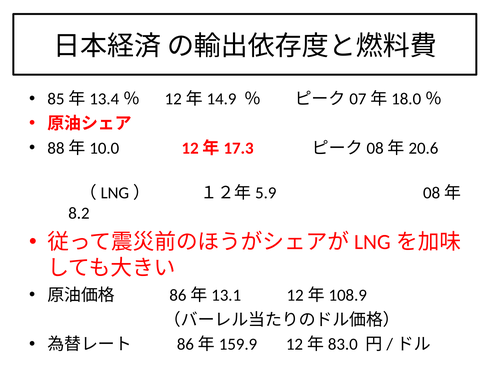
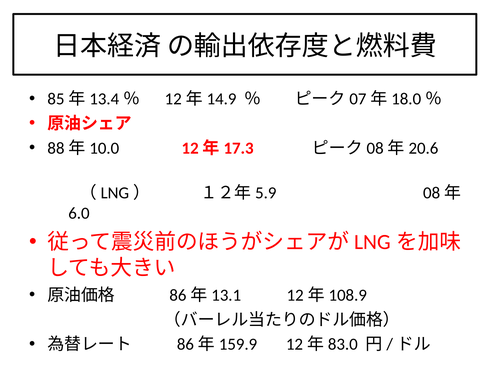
8.2: 8.2 -> 6.0
